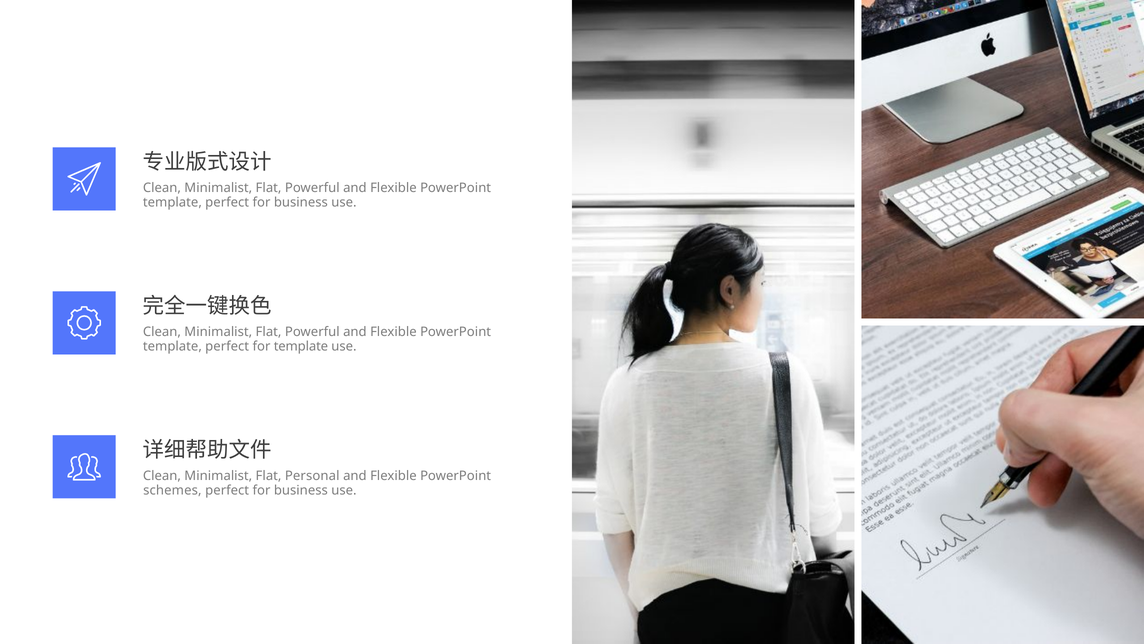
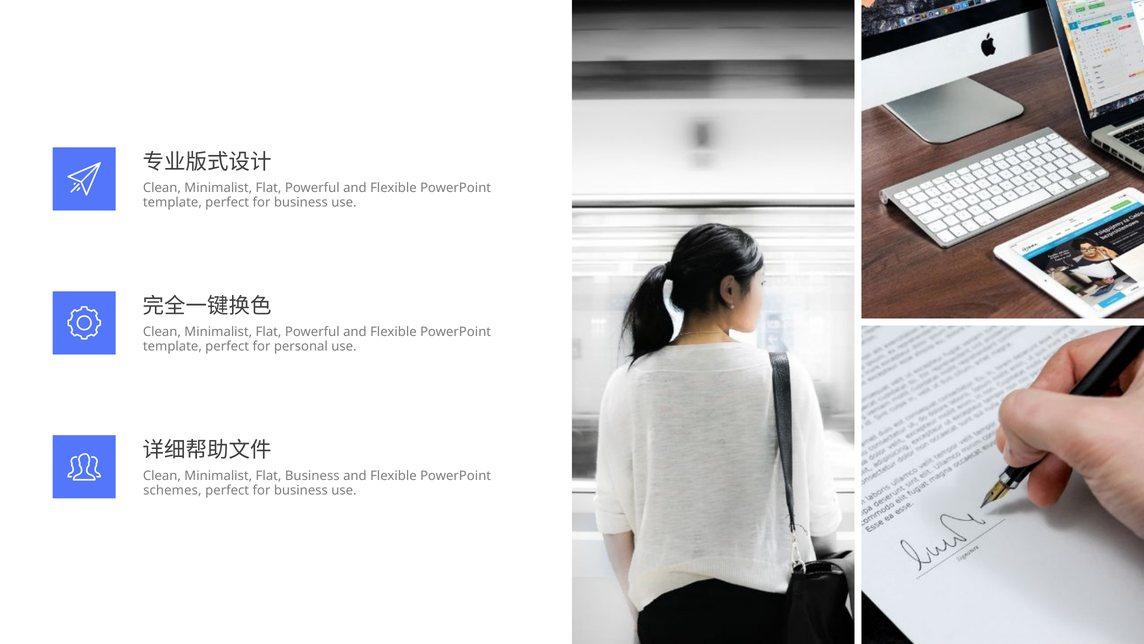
for template: template -> personal
Flat Personal: Personal -> Business
